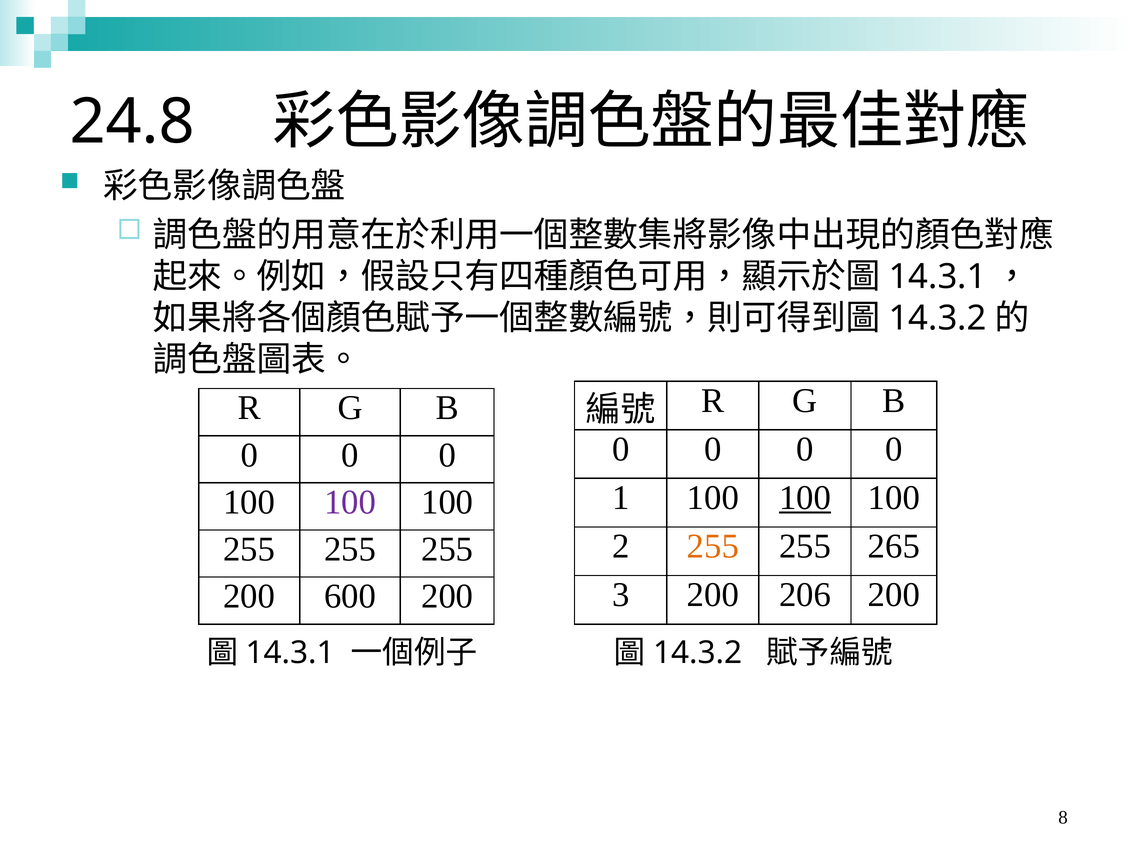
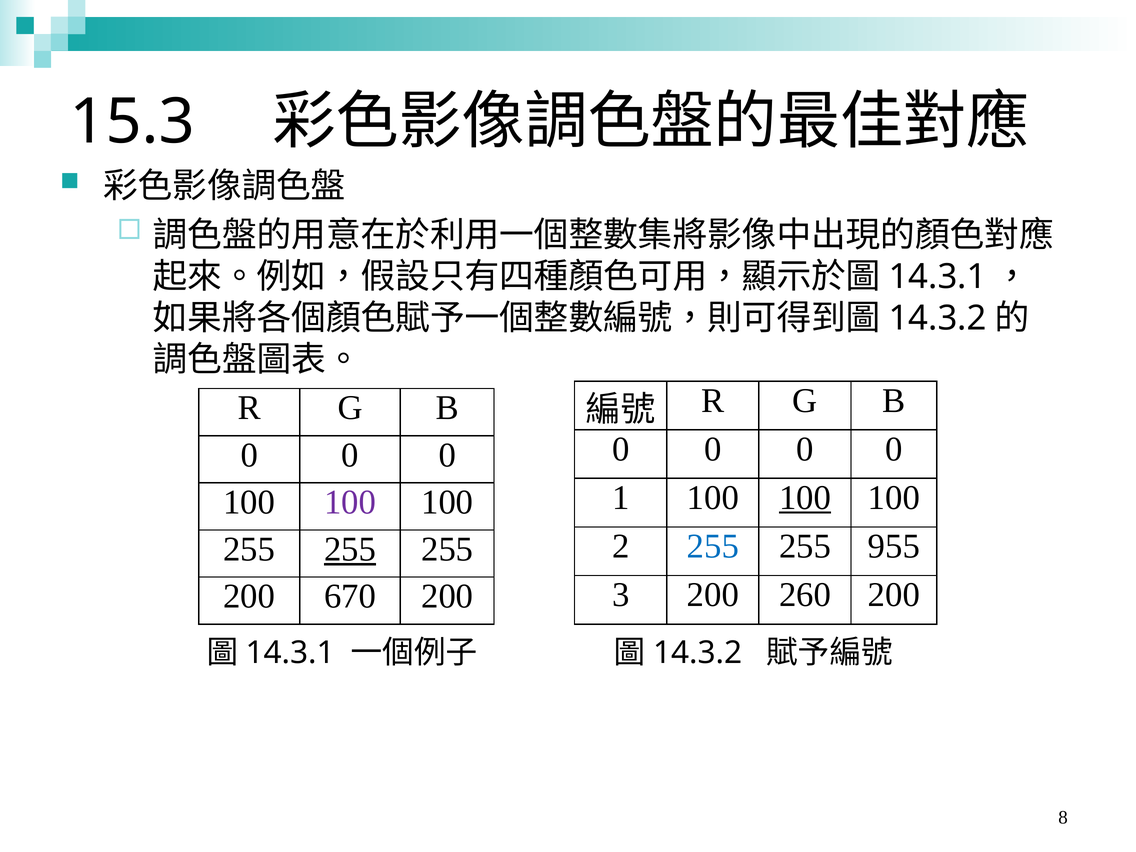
24.8: 24.8 -> 15.3
255 at (713, 546) colour: orange -> blue
265: 265 -> 955
255 at (350, 549) underline: none -> present
206: 206 -> 260
600: 600 -> 670
